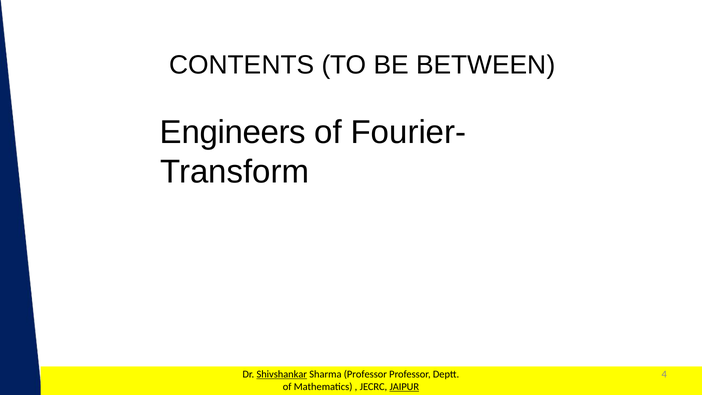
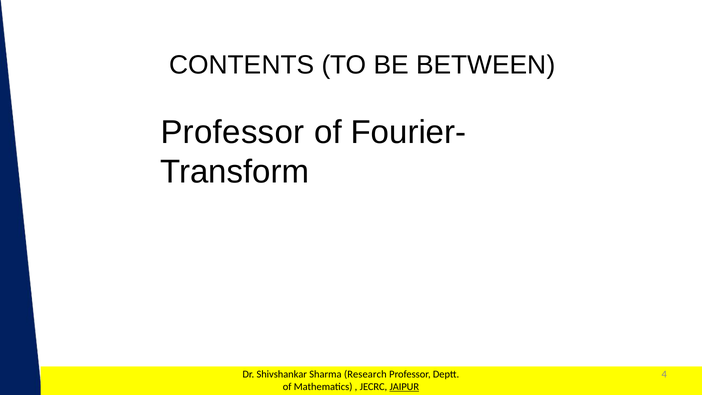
Engineers at (233, 132): Engineers -> Professor
Shivshankar underline: present -> none
Sharma Professor: Professor -> Research
